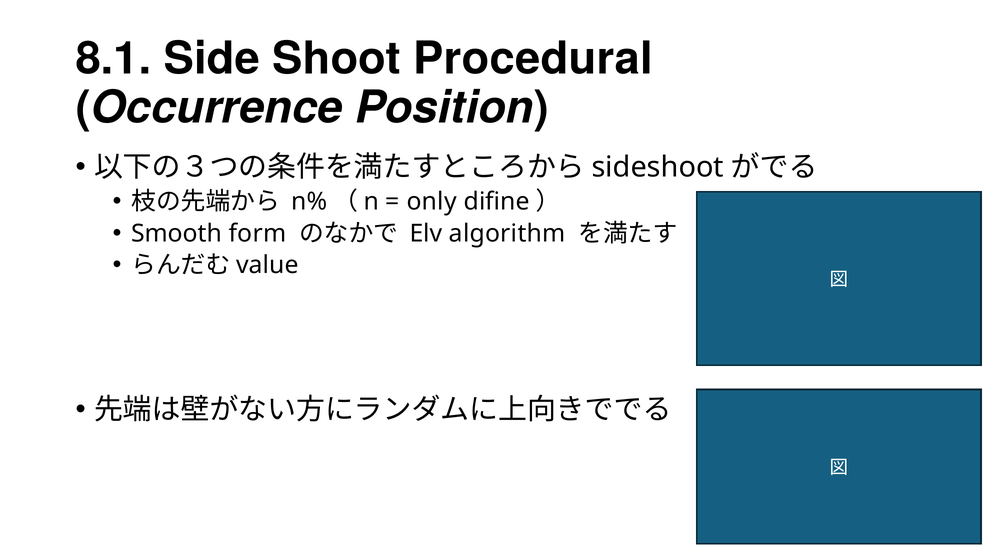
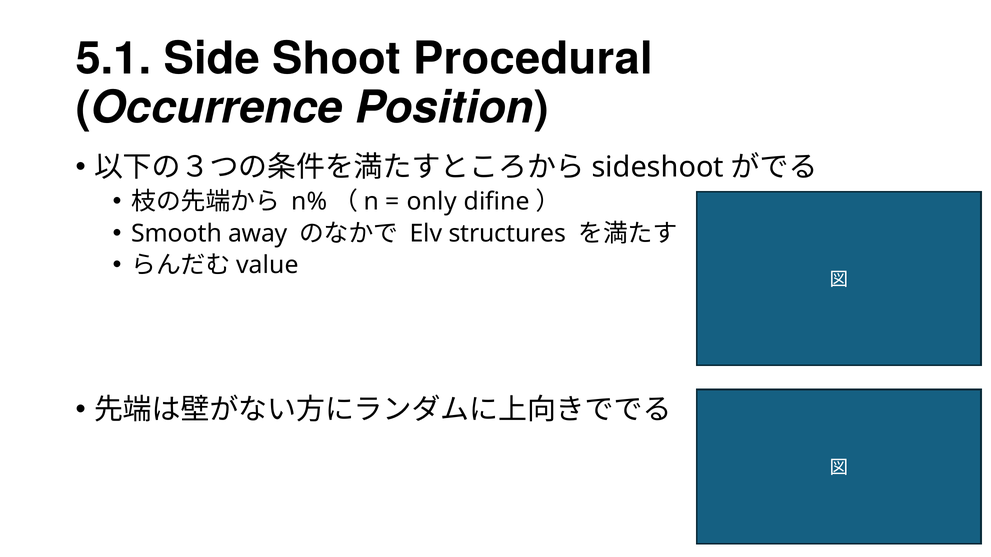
8.1: 8.1 -> 5.1
form: form -> away
algorithm: algorithm -> structures
